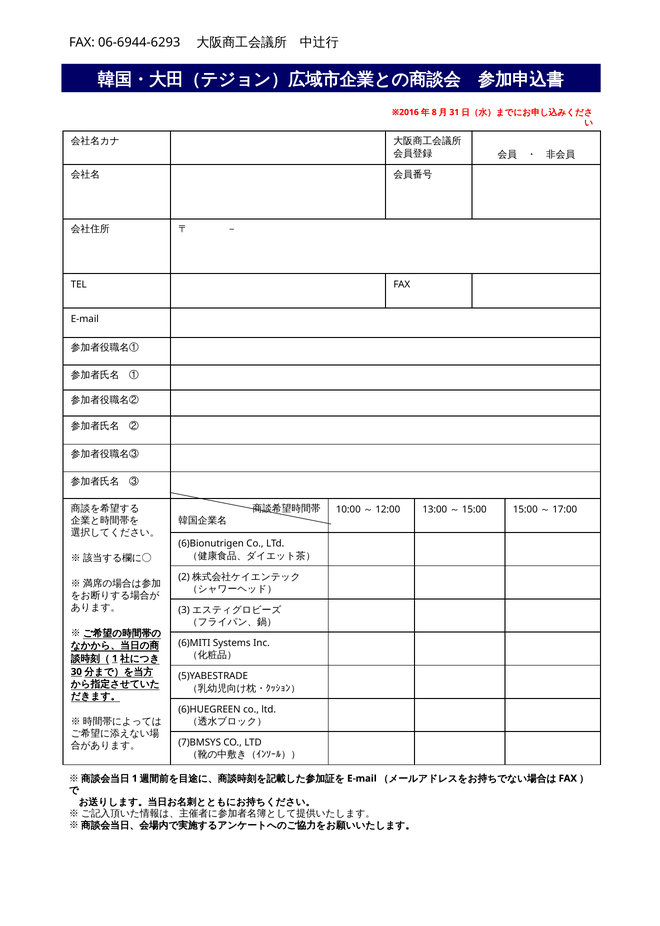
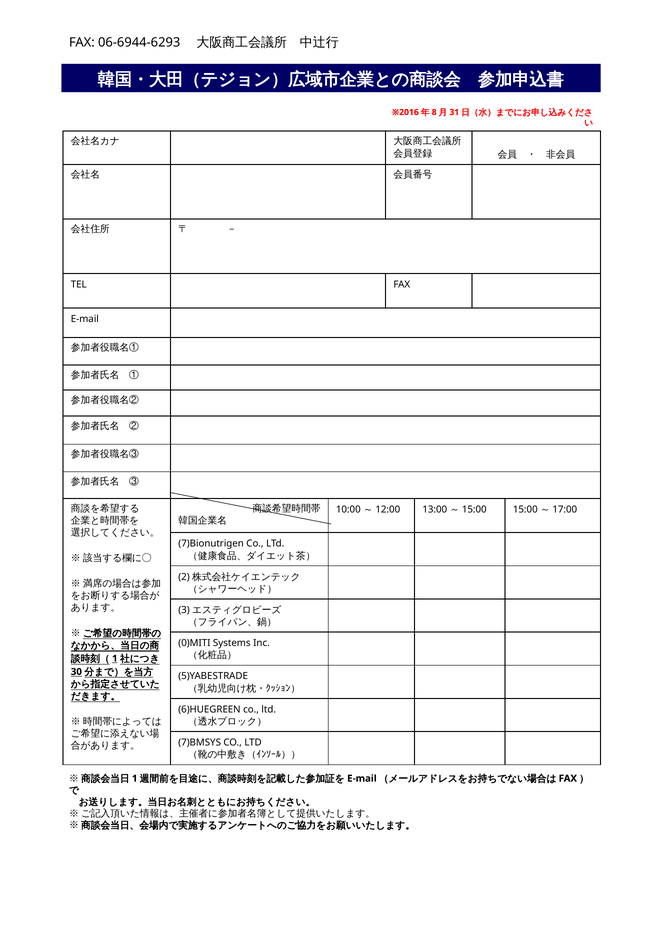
6)Bionutrigen: 6)Bionutrigen -> 7)Bionutrigen
6)MITI: 6)MITI -> 0)MITI
